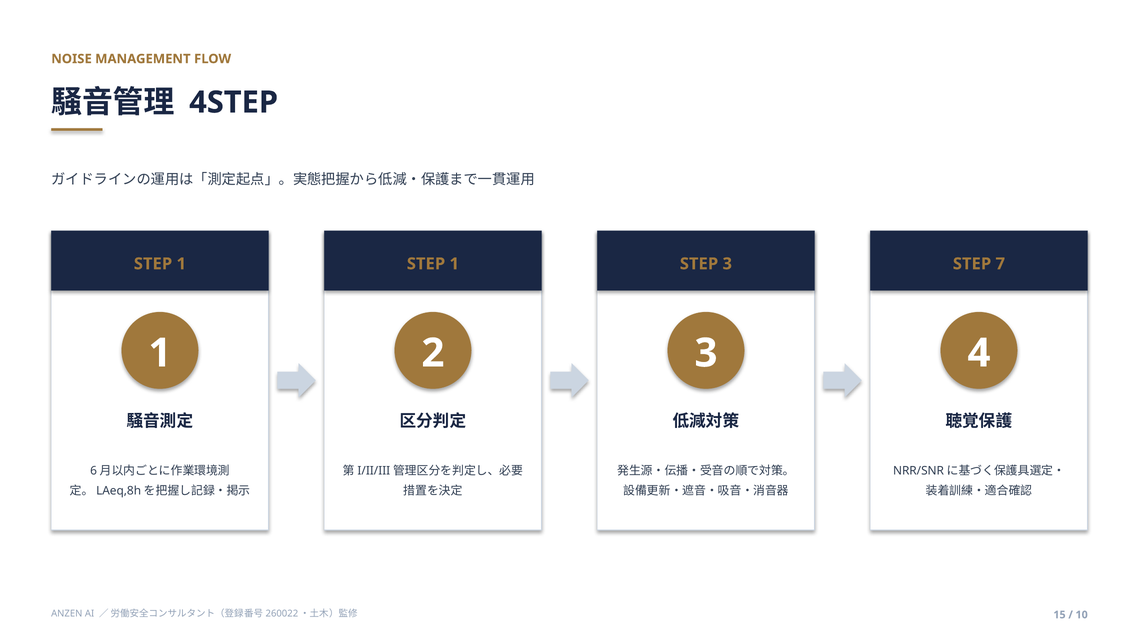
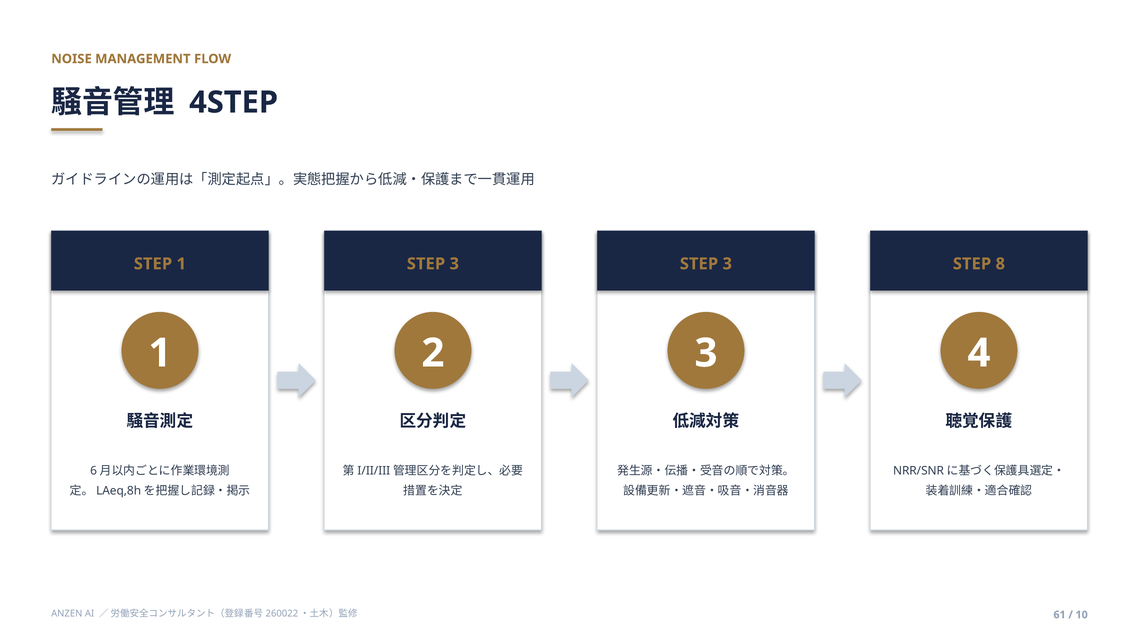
1 at (454, 264): 1 -> 3
7: 7 -> 8
15: 15 -> 61
